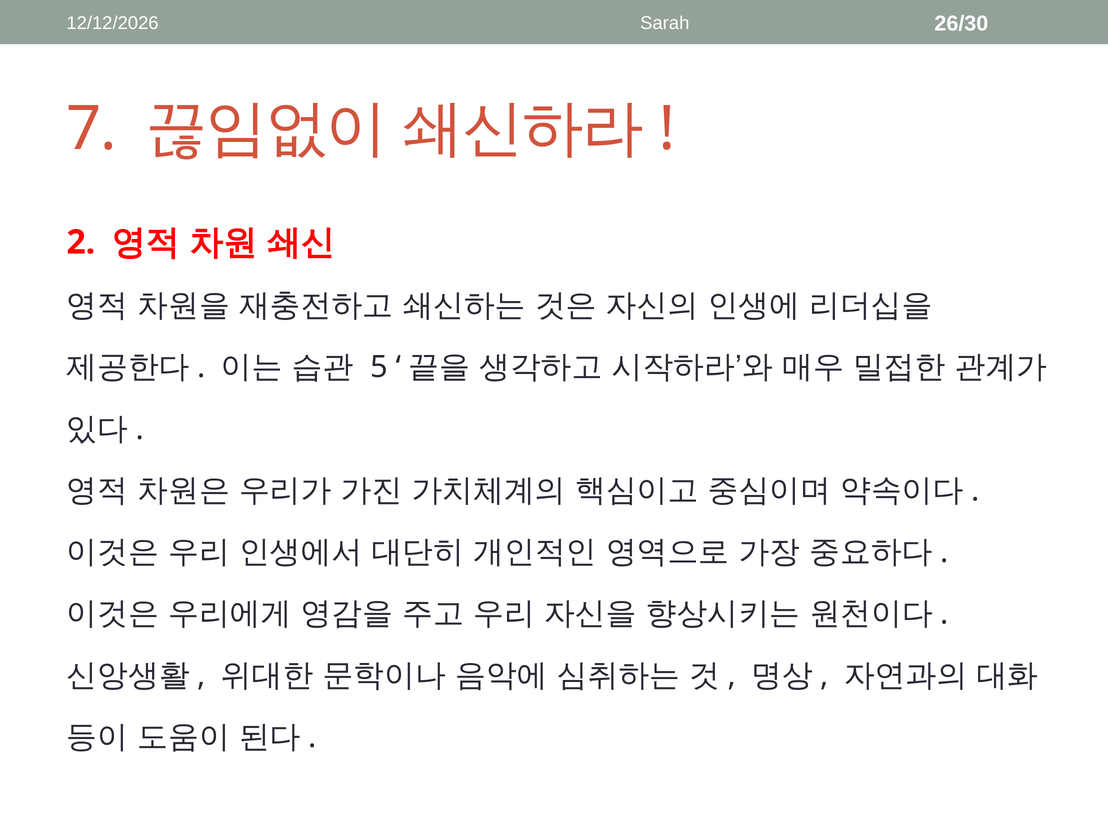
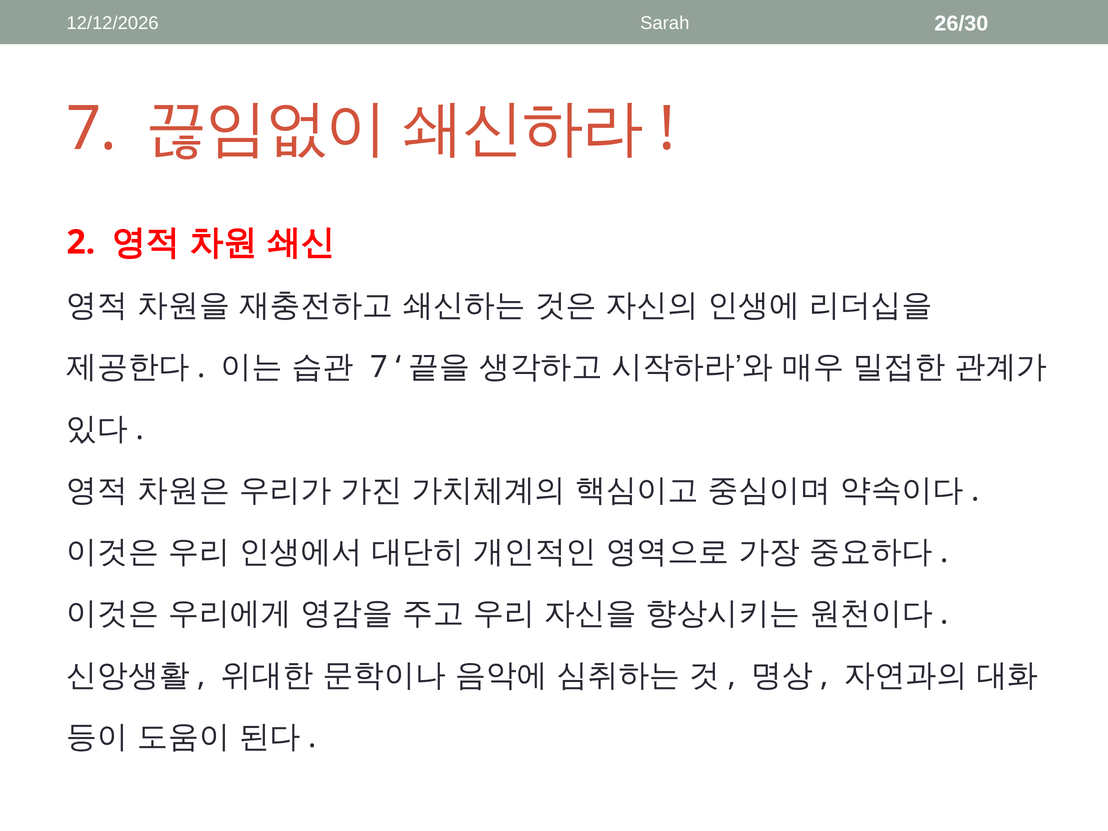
5 at (379, 367): 5 -> 7
